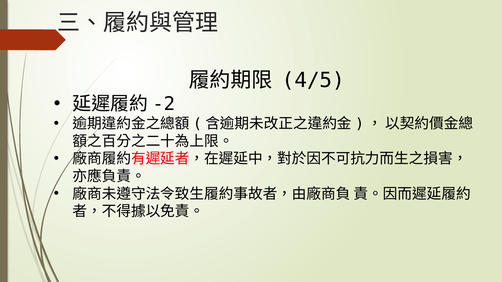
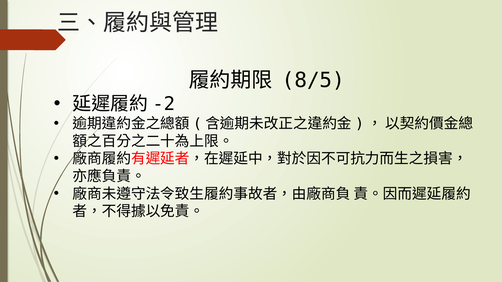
4/5: 4/5 -> 8/5
